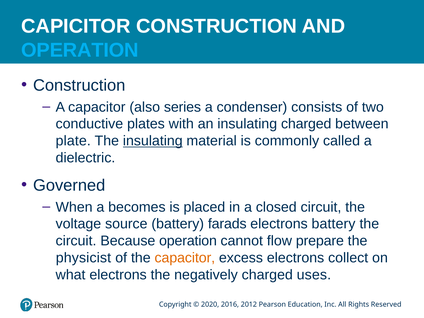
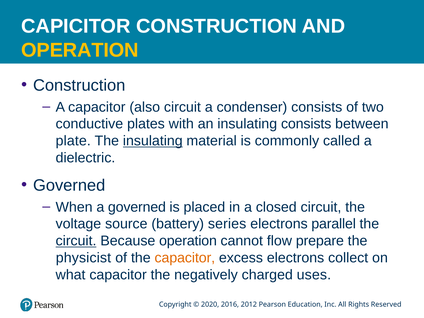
OPERATION at (80, 50) colour: light blue -> yellow
also series: series -> circuit
insulating charged: charged -> consists
a becomes: becomes -> governed
farads: farads -> series
electrons battery: battery -> parallel
circuit at (76, 241) underline: none -> present
what electrons: electrons -> capacitor
